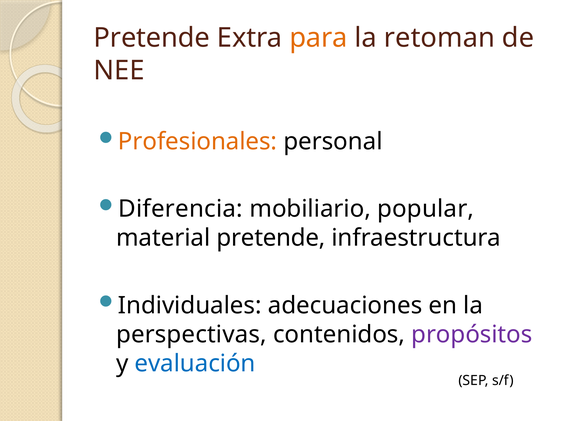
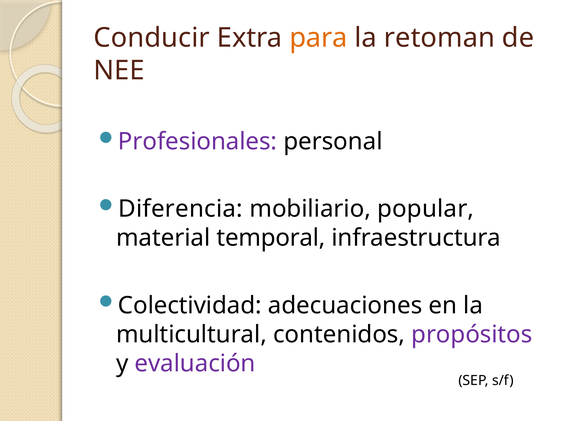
Pretende at (152, 38): Pretende -> Conducir
Profesionales colour: orange -> purple
material pretende: pretende -> temporal
Individuales: Individuales -> Colectividad
perspectivas: perspectivas -> multicultural
evaluación colour: blue -> purple
